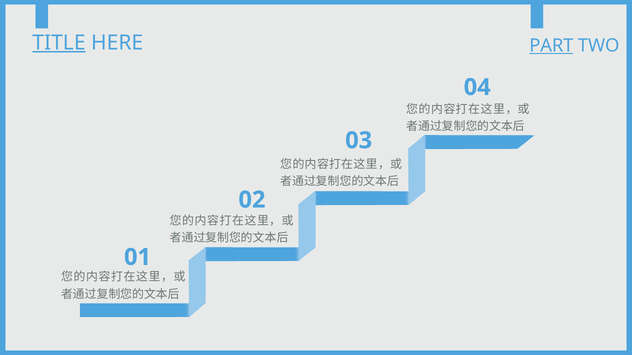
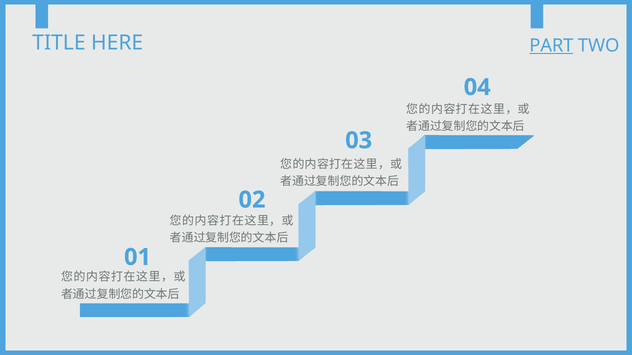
TITLE underline: present -> none
